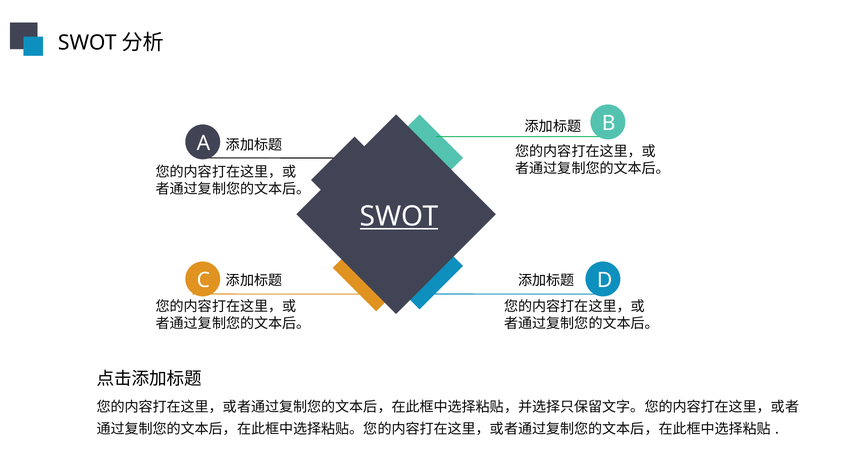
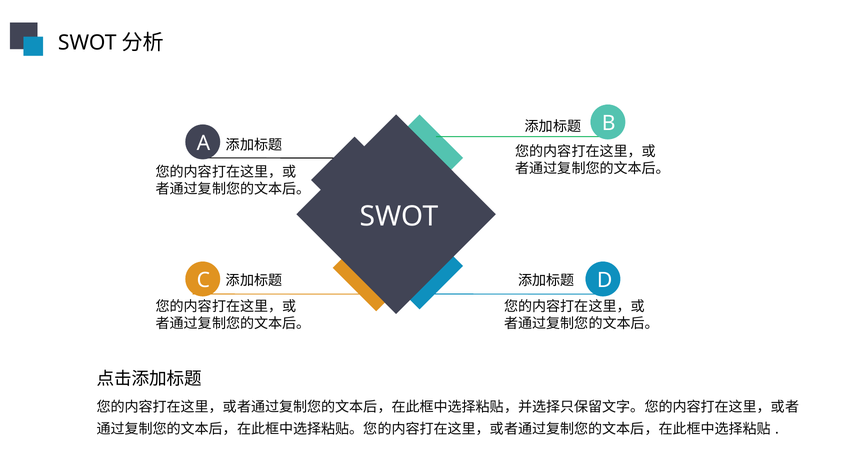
SWOT underline: present -> none
